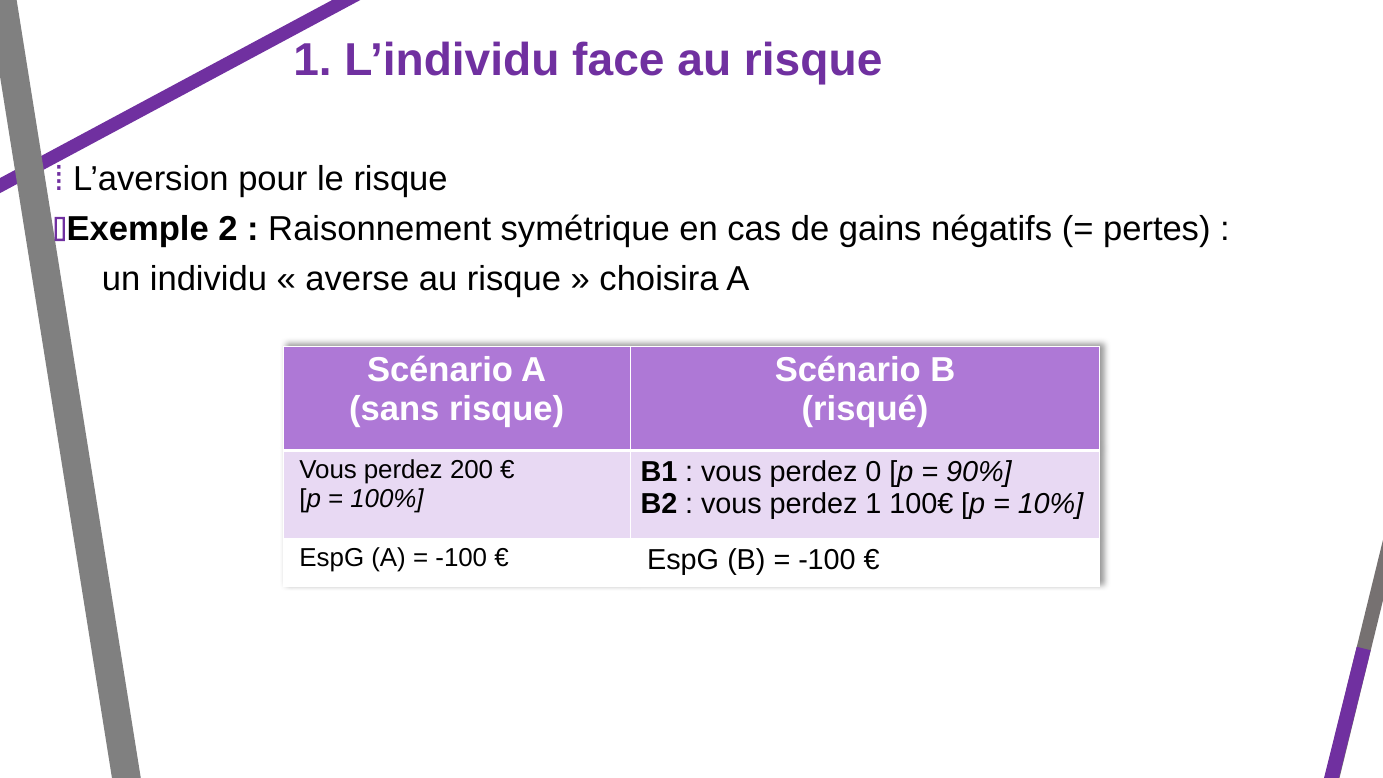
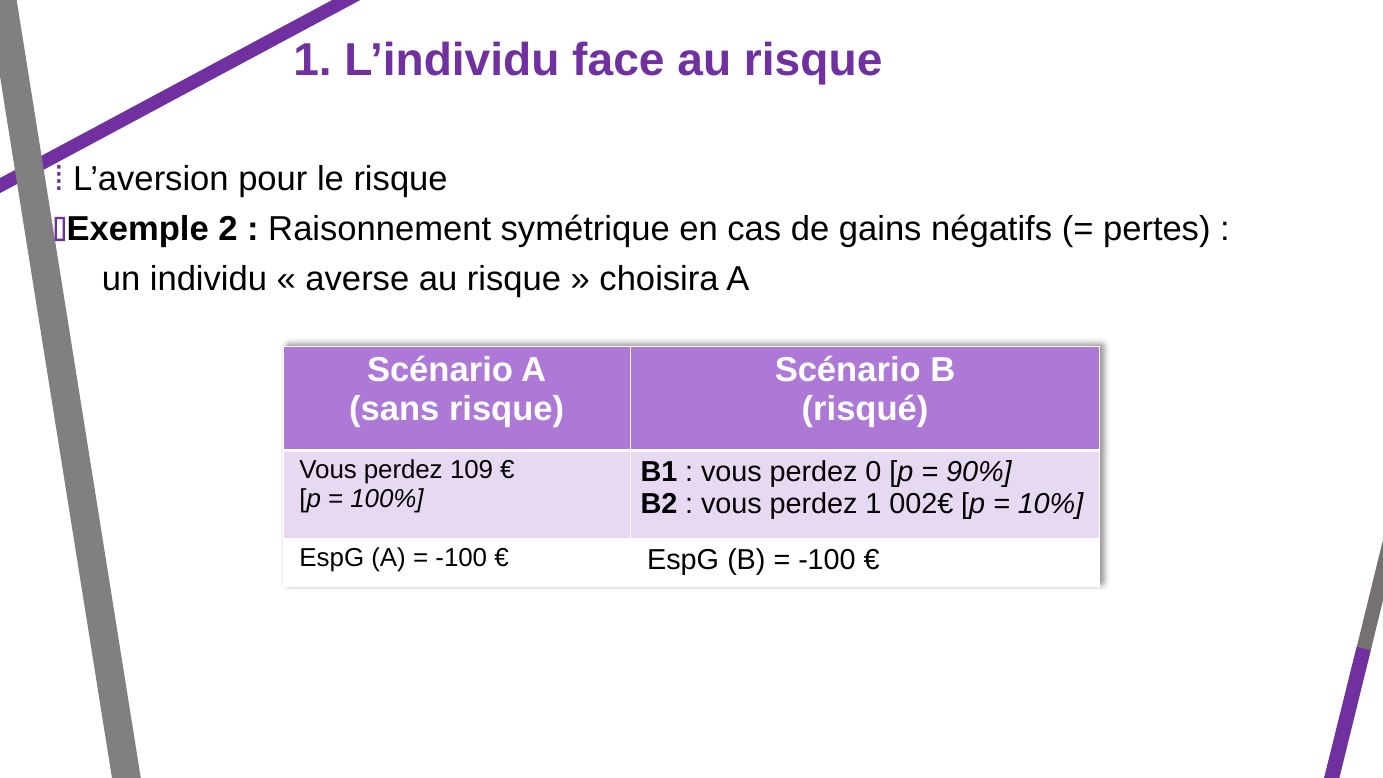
200: 200 -> 109
100€: 100€ -> 002€
